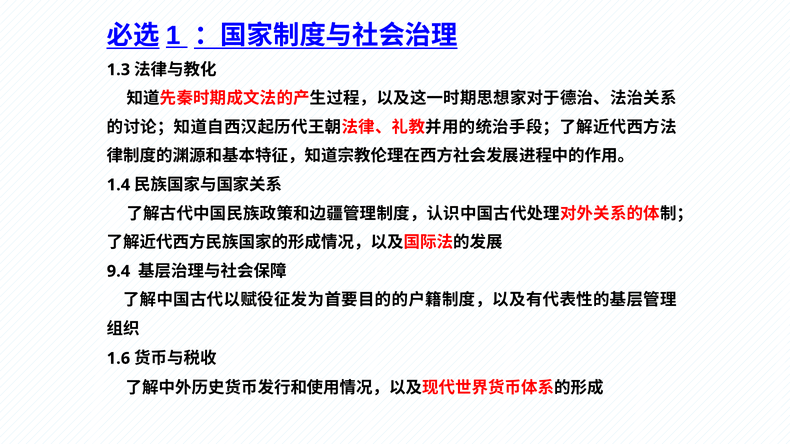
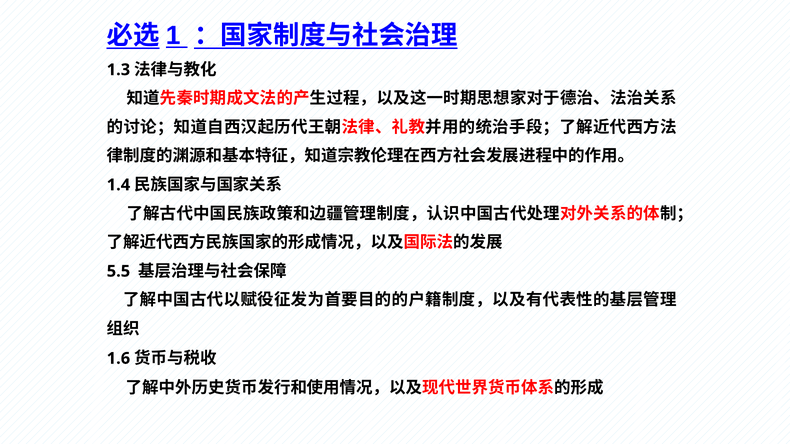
9.4: 9.4 -> 5.5
